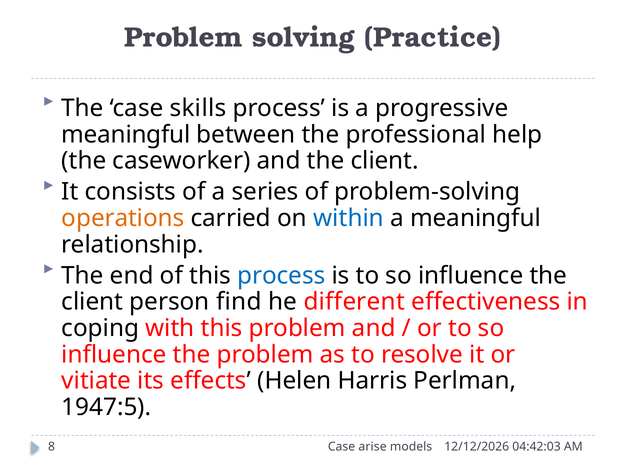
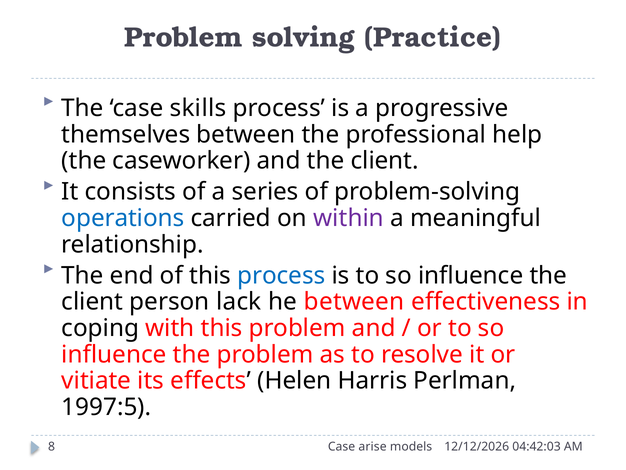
meaningful at (126, 134): meaningful -> themselves
operations colour: orange -> blue
within colour: blue -> purple
find: find -> lack
he different: different -> between
1947:5: 1947:5 -> 1997:5
